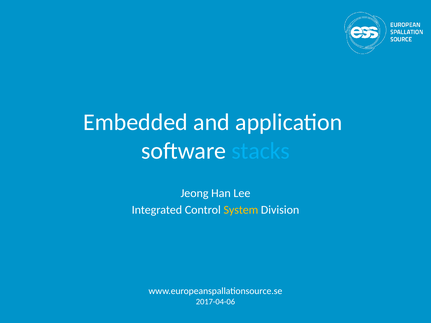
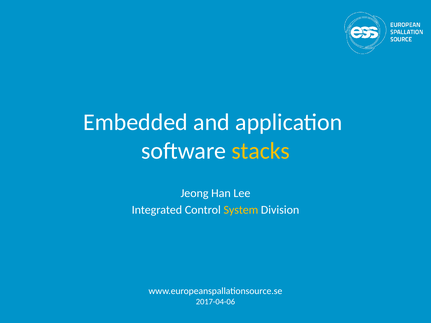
stacks colour: light blue -> yellow
